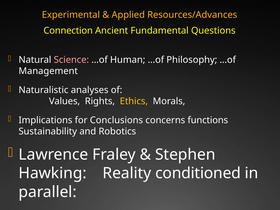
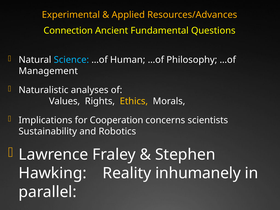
Science colour: pink -> light blue
Conclusions: Conclusions -> Cooperation
functions: functions -> scientists
conditioned: conditioned -> inhumanely
